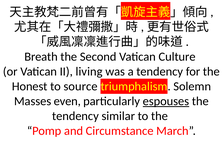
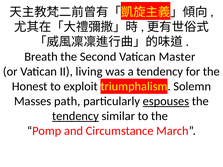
Culture: Culture -> Master
source: source -> exploit
even: even -> path
tendency at (75, 116) underline: none -> present
